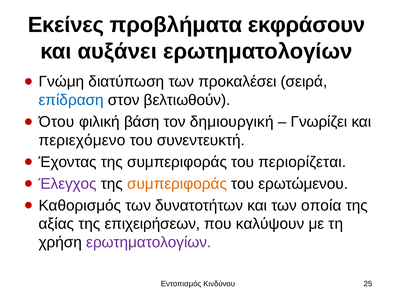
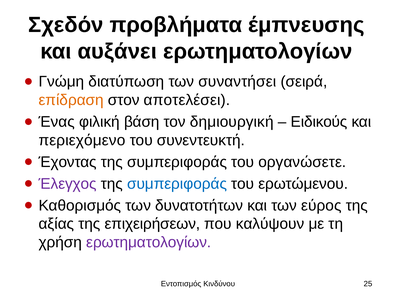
Εκείνες: Εκείνες -> Σχεδόν
εκφράσουν: εκφράσουν -> έμπνευσης
προκαλέσει: προκαλέσει -> συναντήσει
επίδραση colour: blue -> orange
βελτιωθούν: βελτιωθούν -> αποτελέσει
Ότου: Ότου -> Ένας
Γνωρίζει: Γνωρίζει -> Ειδικούς
περιορίζεται: περιορίζεται -> οργανώσετε
συμπεριφοράς at (177, 184) colour: orange -> blue
οποία: οποία -> εύρος
